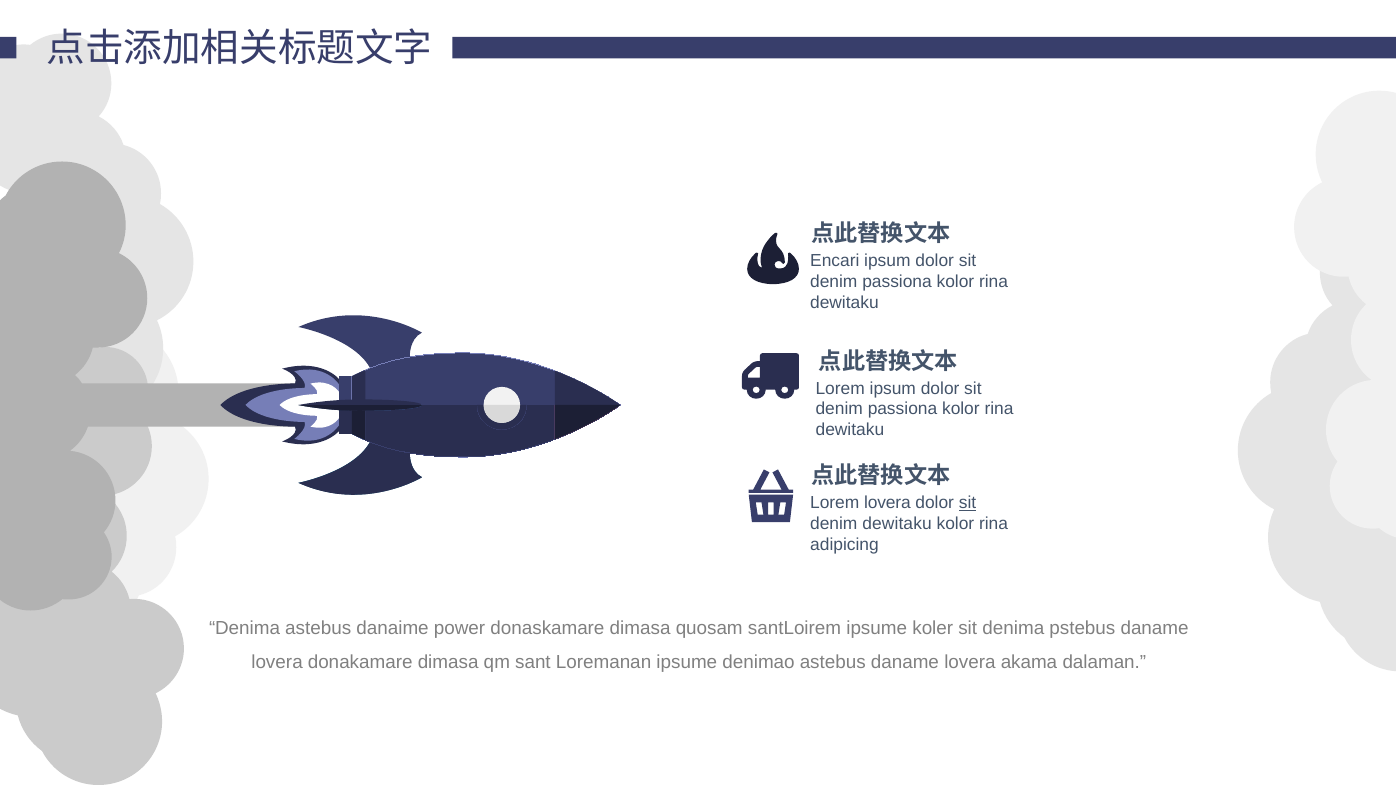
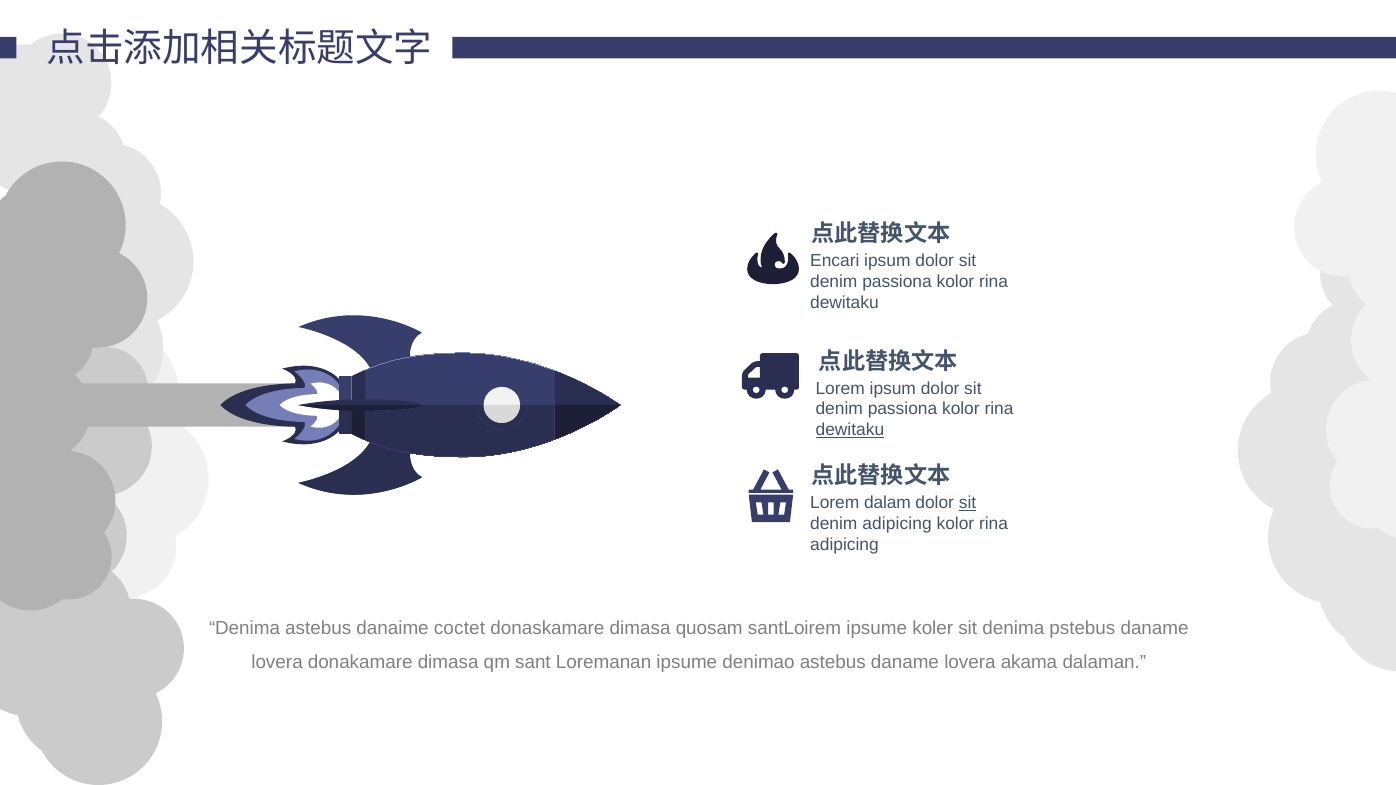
dewitaku at (850, 430) underline: none -> present
Lorem lovera: lovera -> dalam
denim dewitaku: dewitaku -> adipicing
power: power -> coctet
